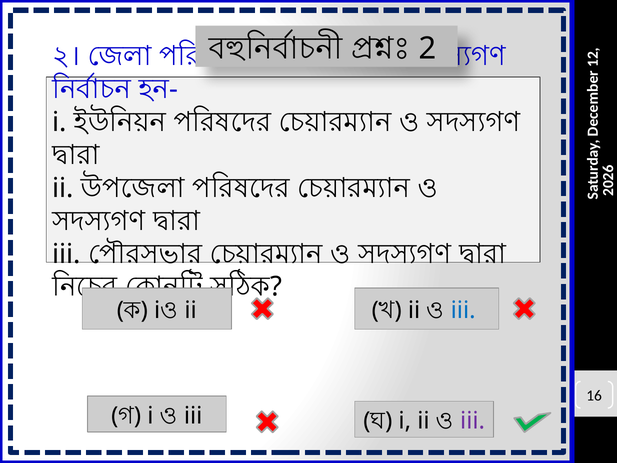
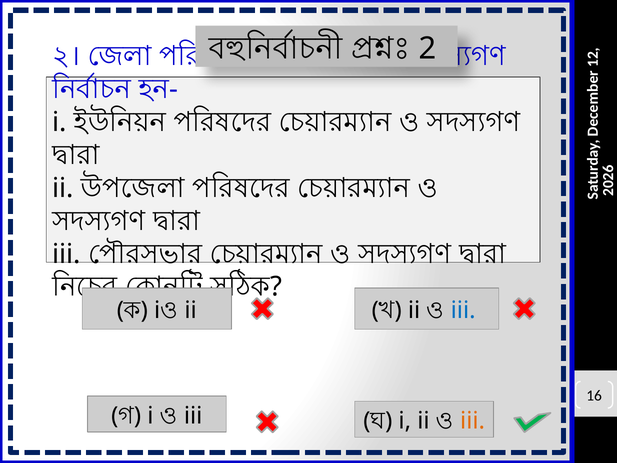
iii at (473, 421) colour: purple -> orange
